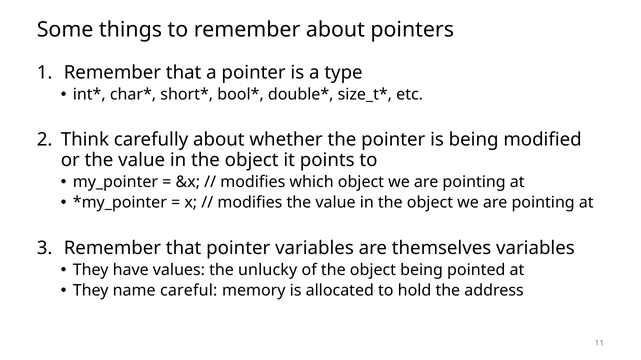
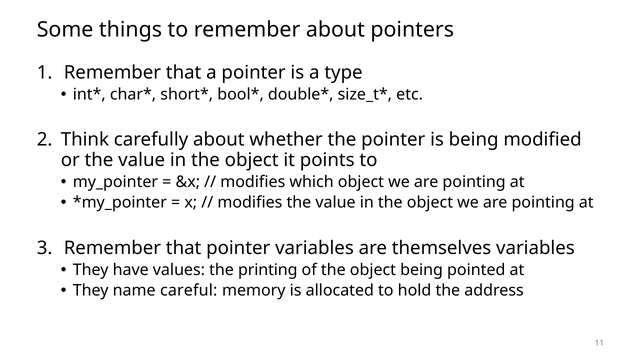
unlucky: unlucky -> printing
